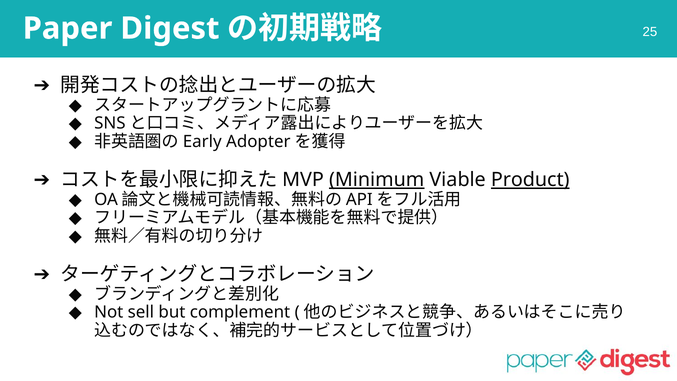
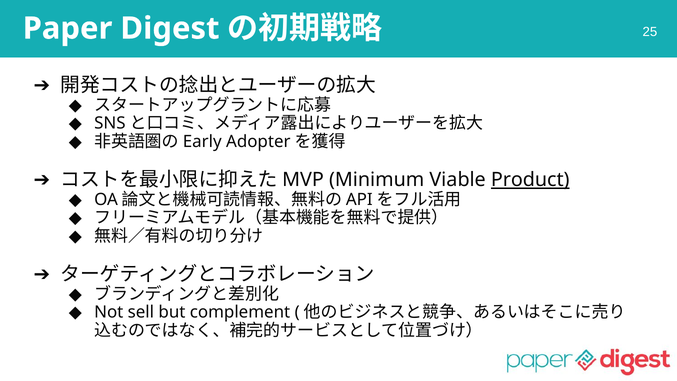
Minimum underline: present -> none
